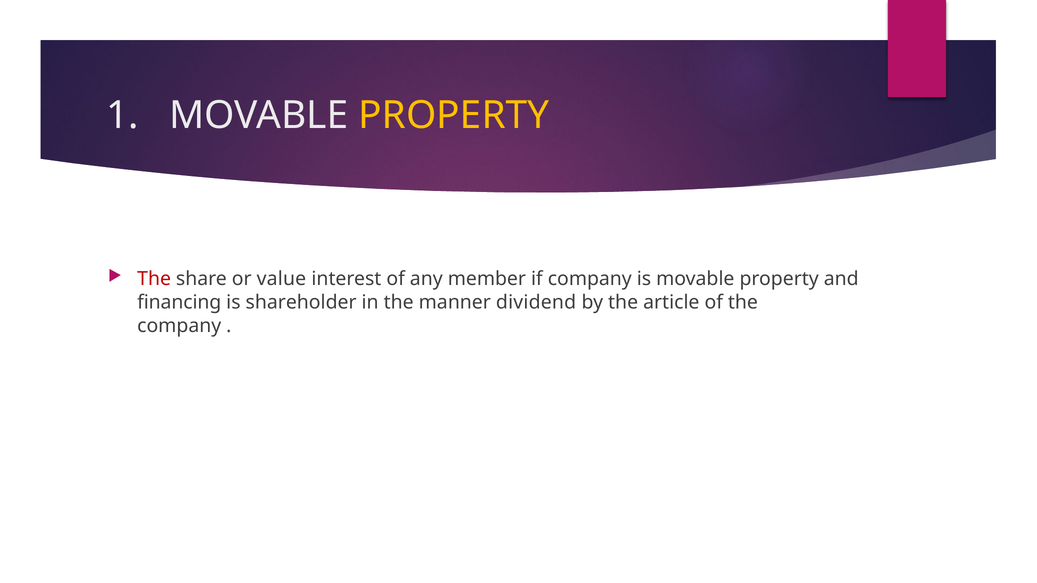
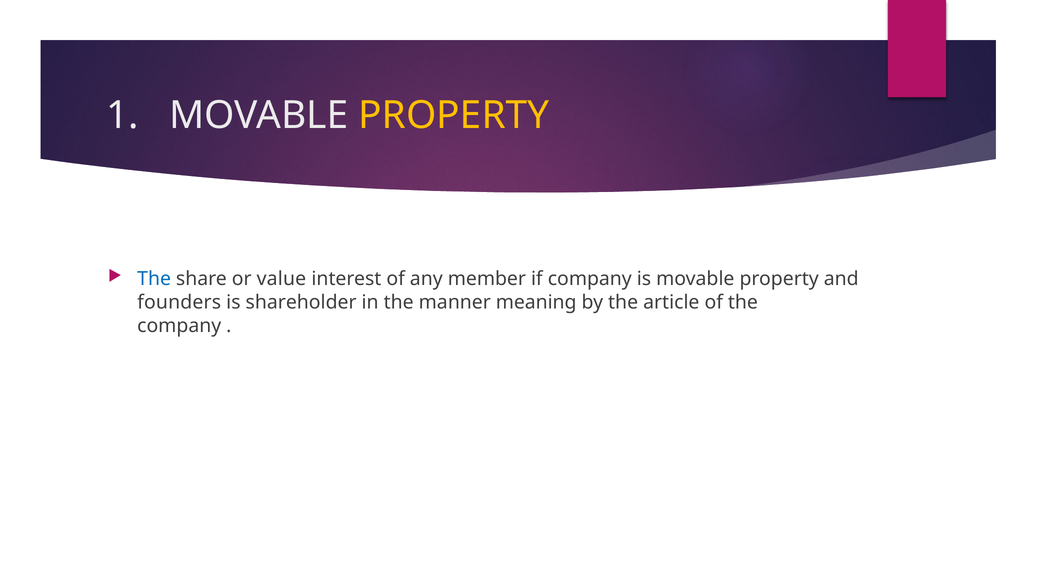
The at (154, 279) colour: red -> blue
financing: financing -> founders
dividend: dividend -> meaning
